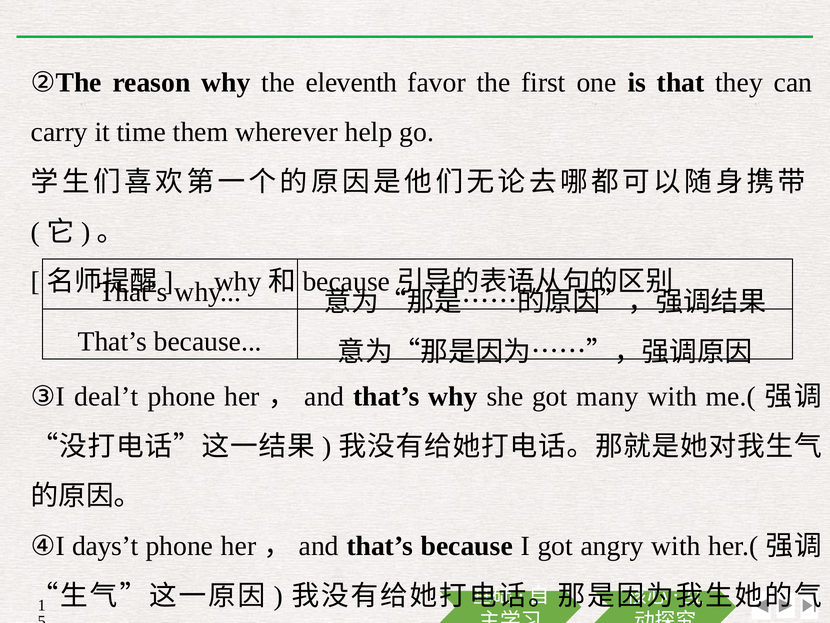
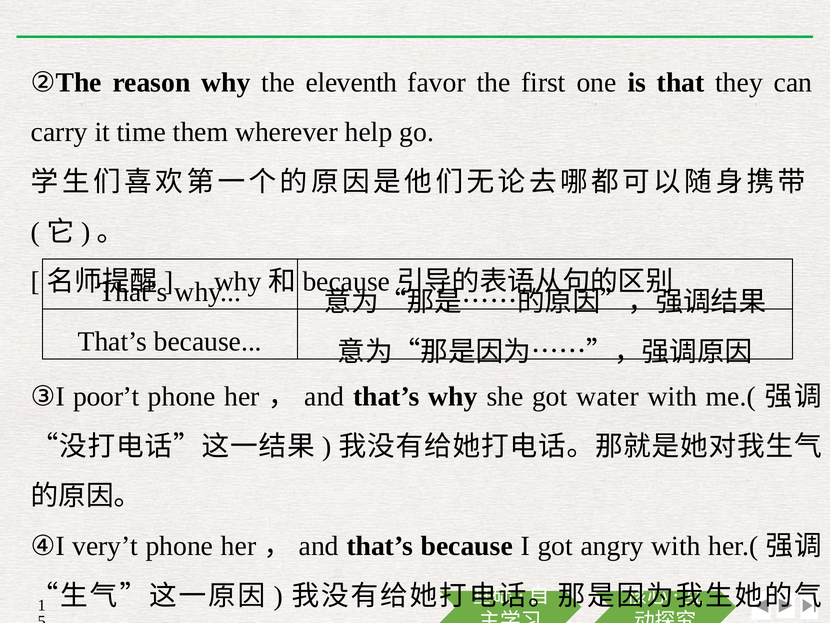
deal’t: deal’t -> poor’t
many: many -> water
days’t: days’t -> very’t
